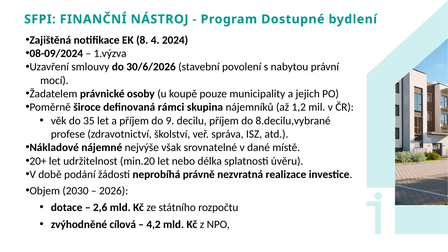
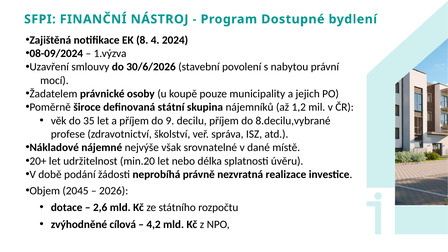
rámci: rámci -> státní
2030: 2030 -> 2045
